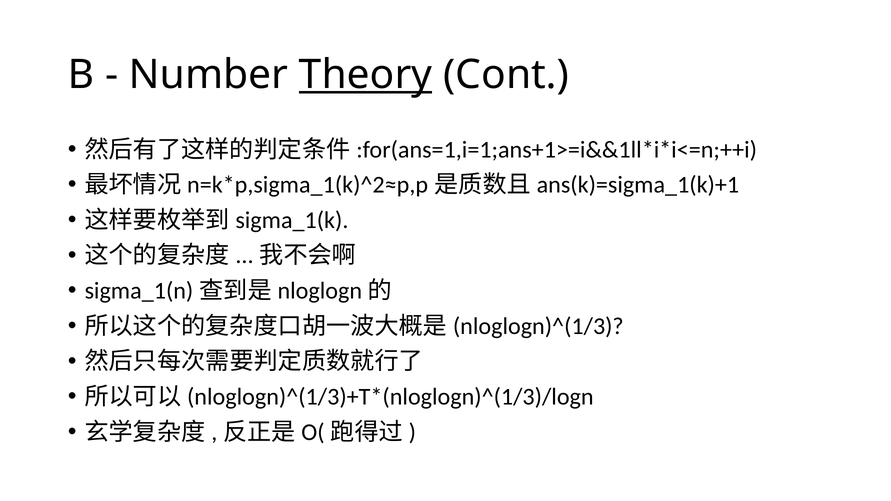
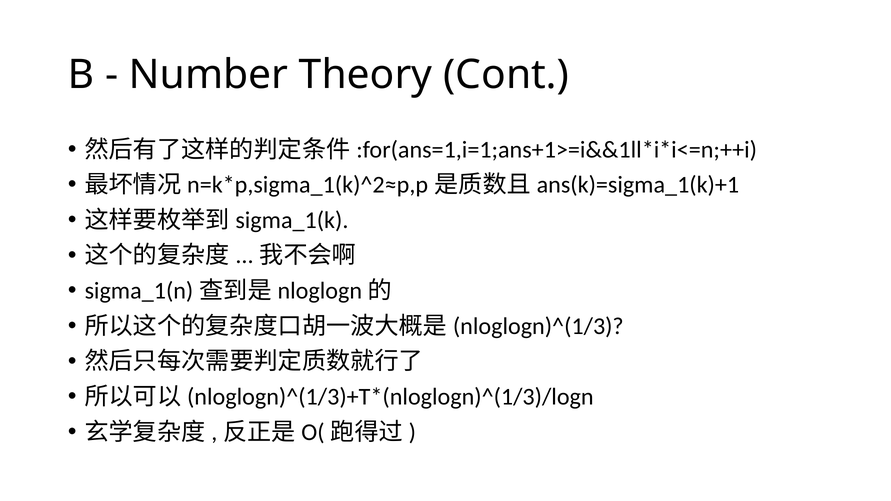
Theory underline: present -> none
